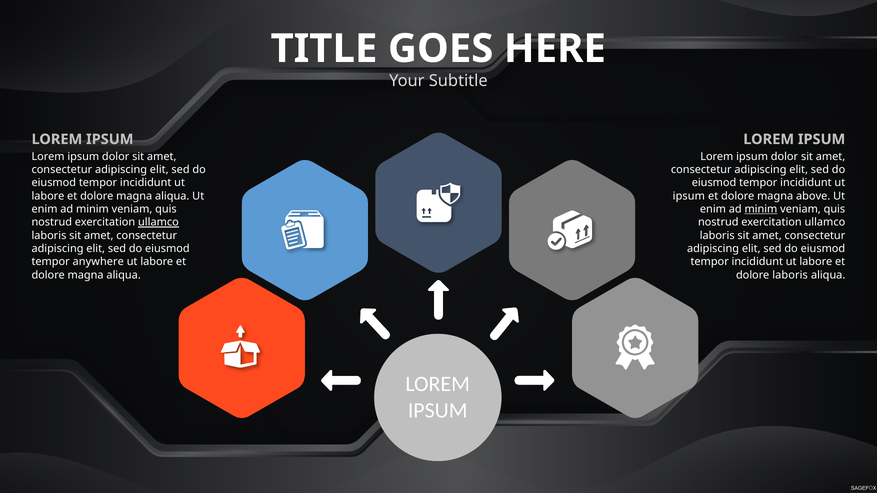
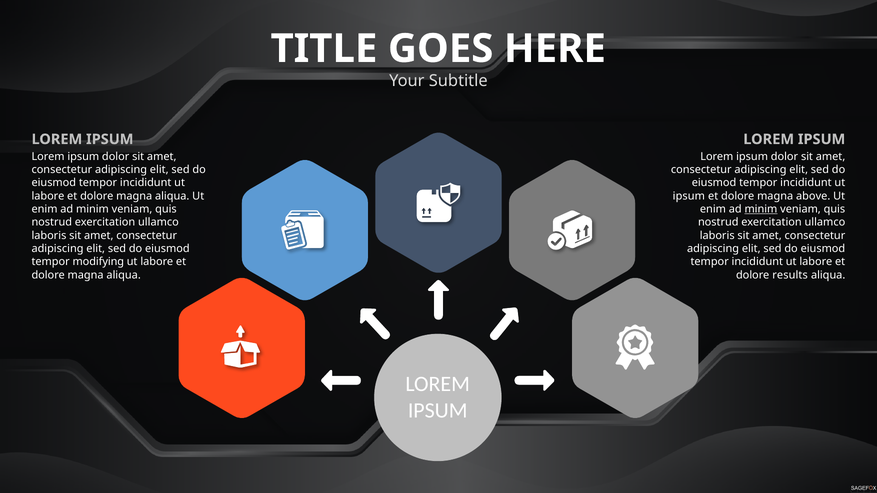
ullamco at (158, 222) underline: present -> none
anywhere: anywhere -> modifying
dolore laboris: laboris -> results
